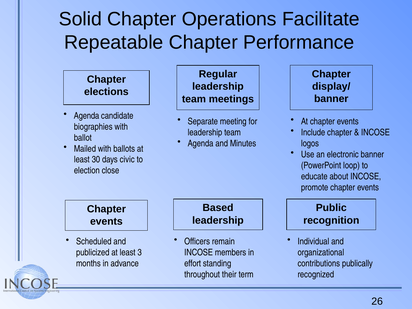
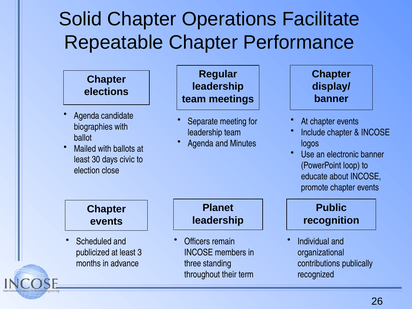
Based: Based -> Planet
effort: effort -> three
